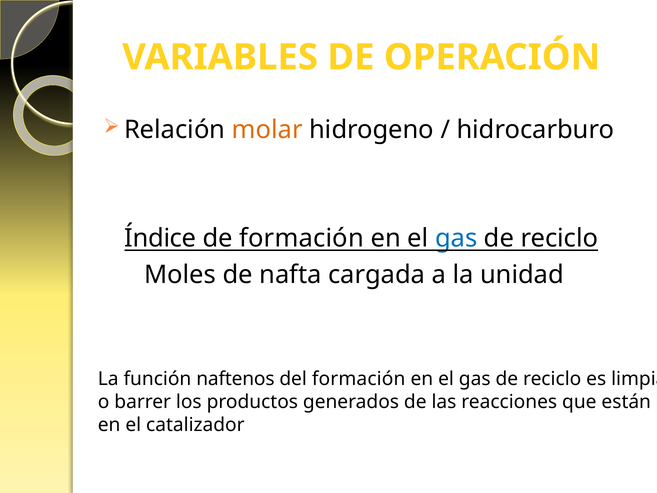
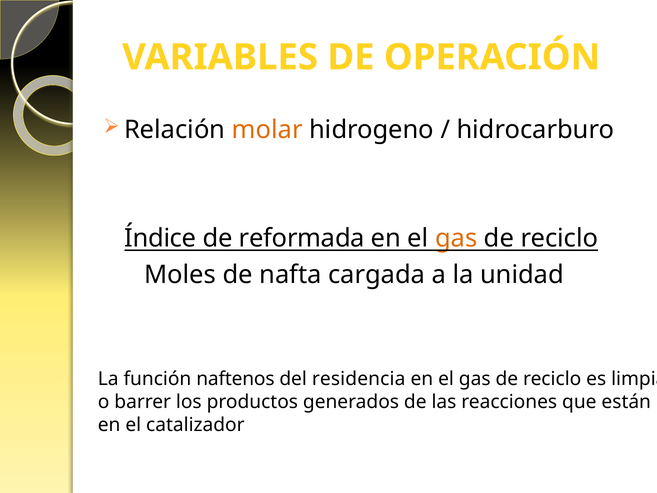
de formación: formación -> reformada
gas at (456, 238) colour: blue -> orange
del formación: formación -> residencia
